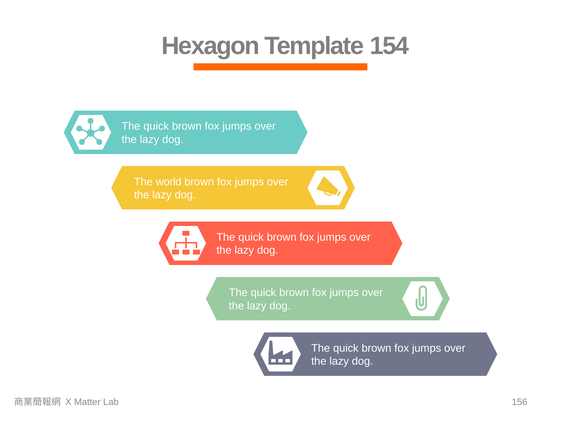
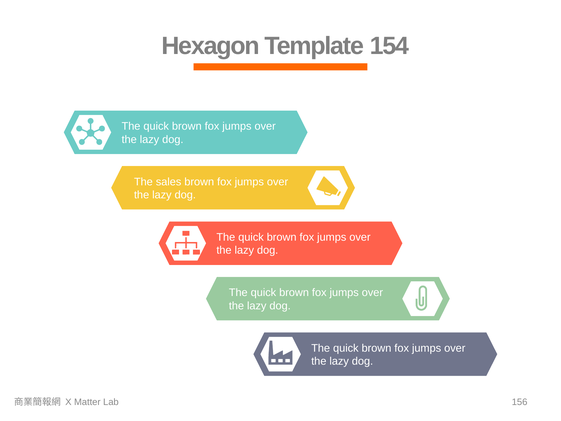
world: world -> sales
